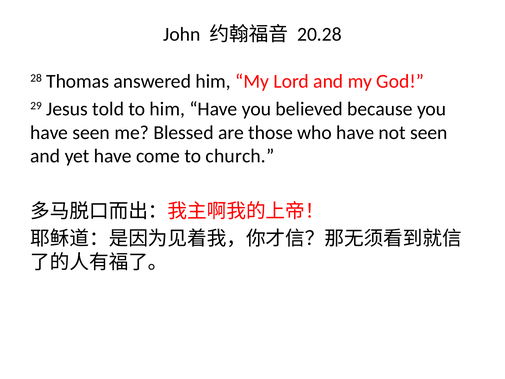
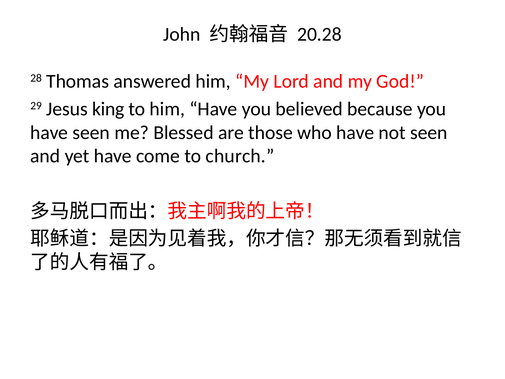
told: told -> king
